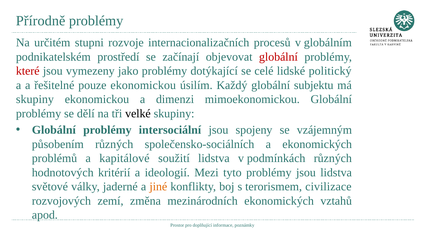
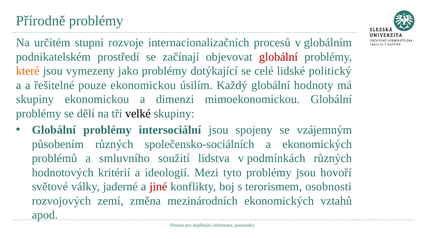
které colour: red -> orange
subjektu: subjektu -> hodnoty
kapitálové: kapitálové -> smluvního
jsou lidstva: lidstva -> hovoří
jiné colour: orange -> red
civilizace: civilizace -> osobnosti
